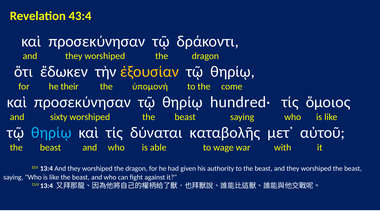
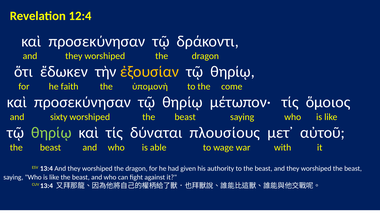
43:4: 43:4 -> 12:4
their: their -> faith
hundred·: hundred· -> μέτωπον·
θηρίῳ at (51, 133) colour: light blue -> light green
καταβολῆς: καταβολῆς -> πλουσίους
